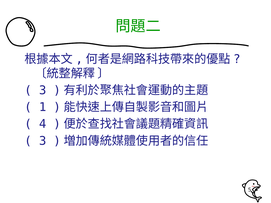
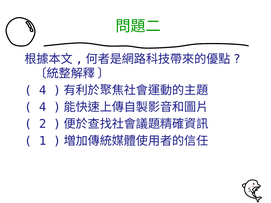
3 at (43, 90): 3 -> 4
1 at (43, 107): 1 -> 4
4: 4 -> 2
3 at (43, 141): 3 -> 1
